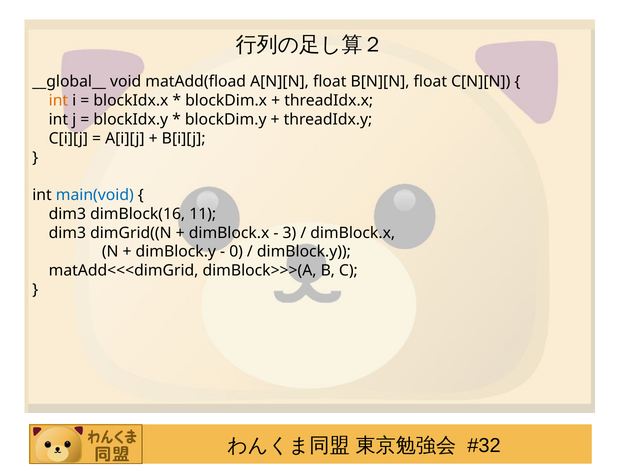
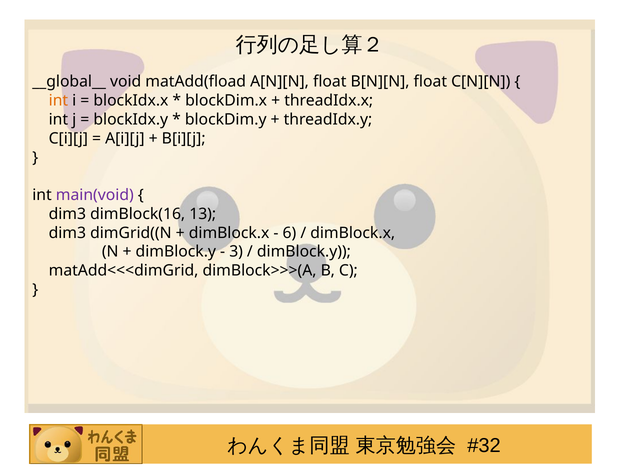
main(void colour: blue -> purple
11: 11 -> 13
3: 3 -> 6
0: 0 -> 3
